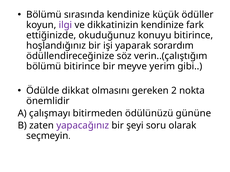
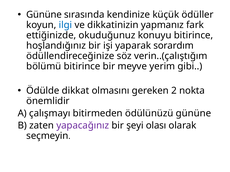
Bölümü at (44, 15): Bölümü -> Gününe
ilgi colour: purple -> blue
dikkatinizin kendinize: kendinize -> yapmanız
soru: soru -> olası
